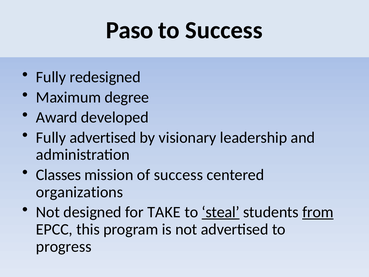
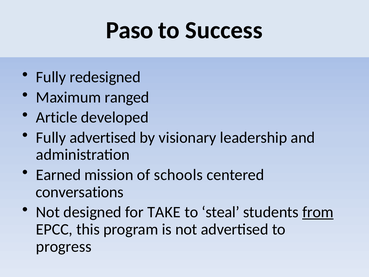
degree: degree -> ranged
Award: Award -> Article
Classes: Classes -> Earned
of success: success -> schools
organizations: organizations -> conversations
steal underline: present -> none
